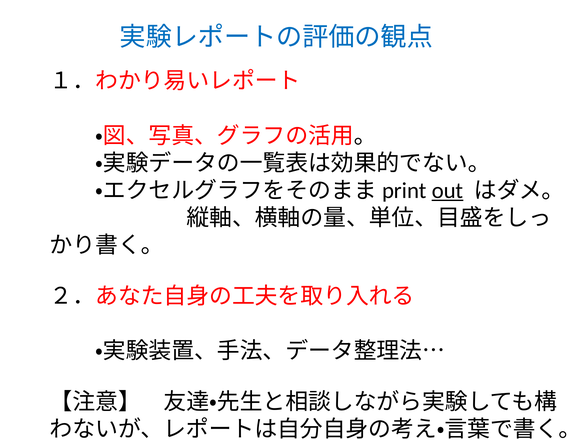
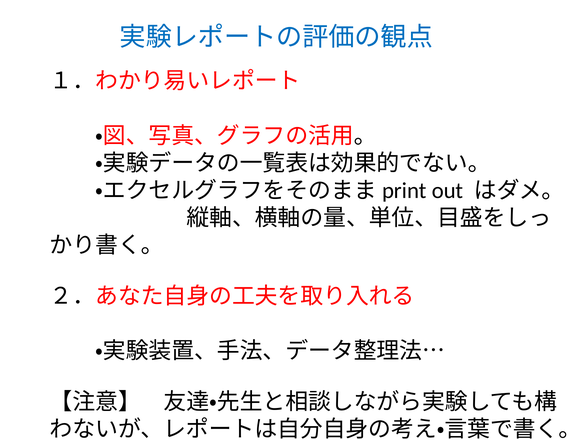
out underline: present -> none
